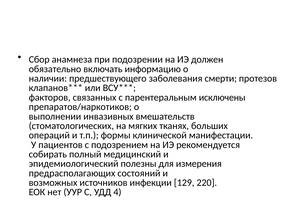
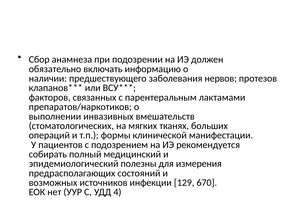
смерти: смерти -> нервов
исключены: исключены -> лактамами
220: 220 -> 670
